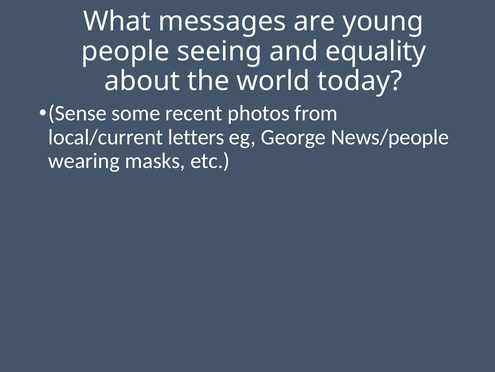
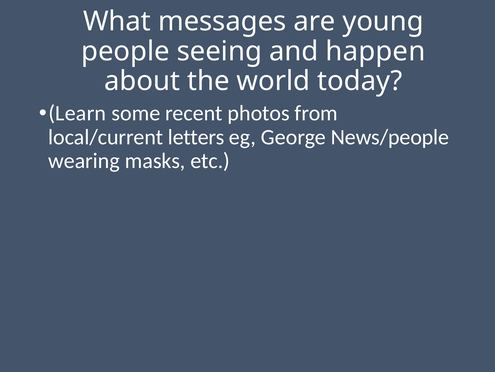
equality: equality -> happen
Sense: Sense -> Learn
